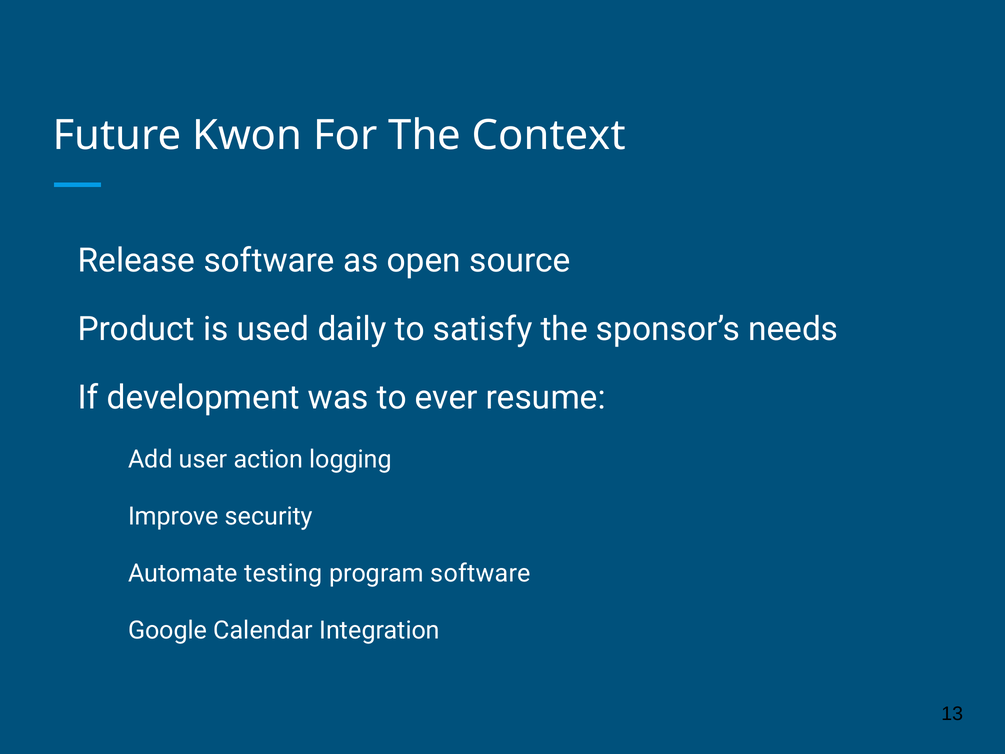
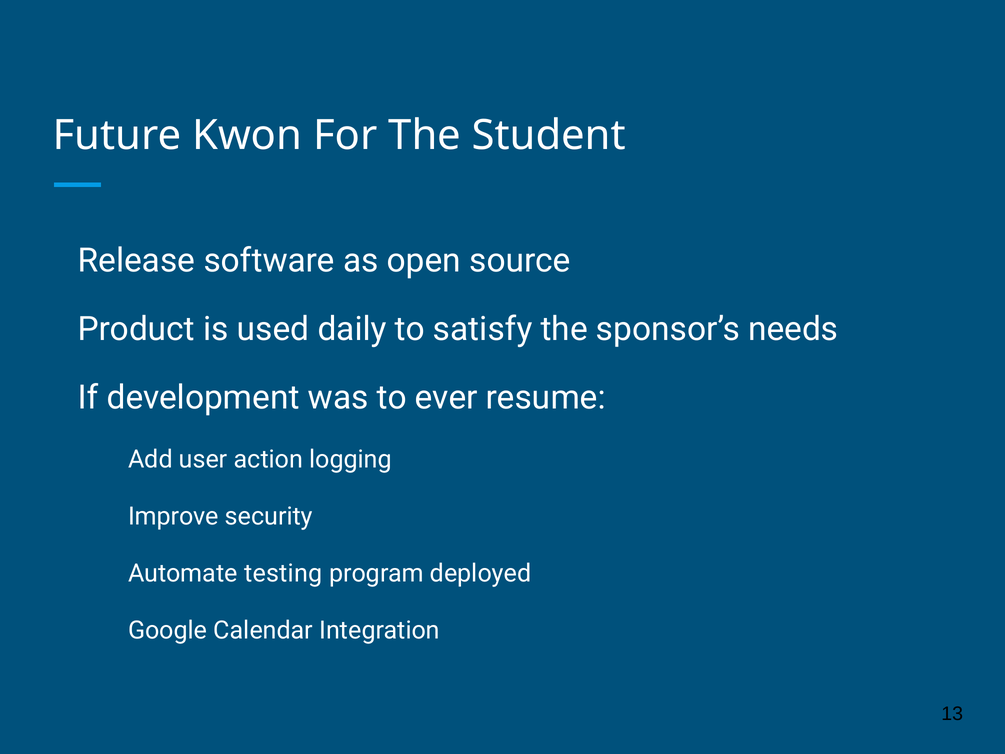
Context: Context -> Student
program software: software -> deployed
